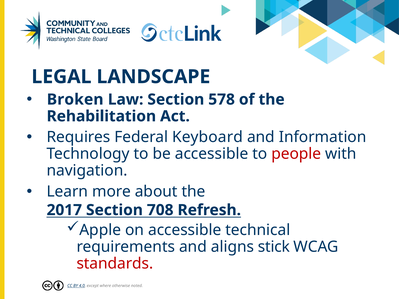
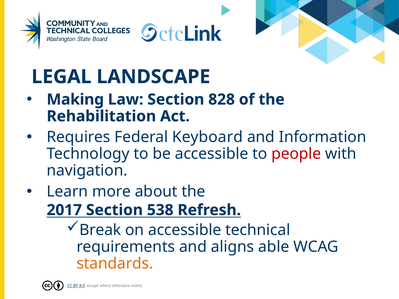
Broken: Broken -> Making
578: 578 -> 828
708: 708 -> 538
Apple: Apple -> Break
stick: stick -> able
standards colour: red -> orange
